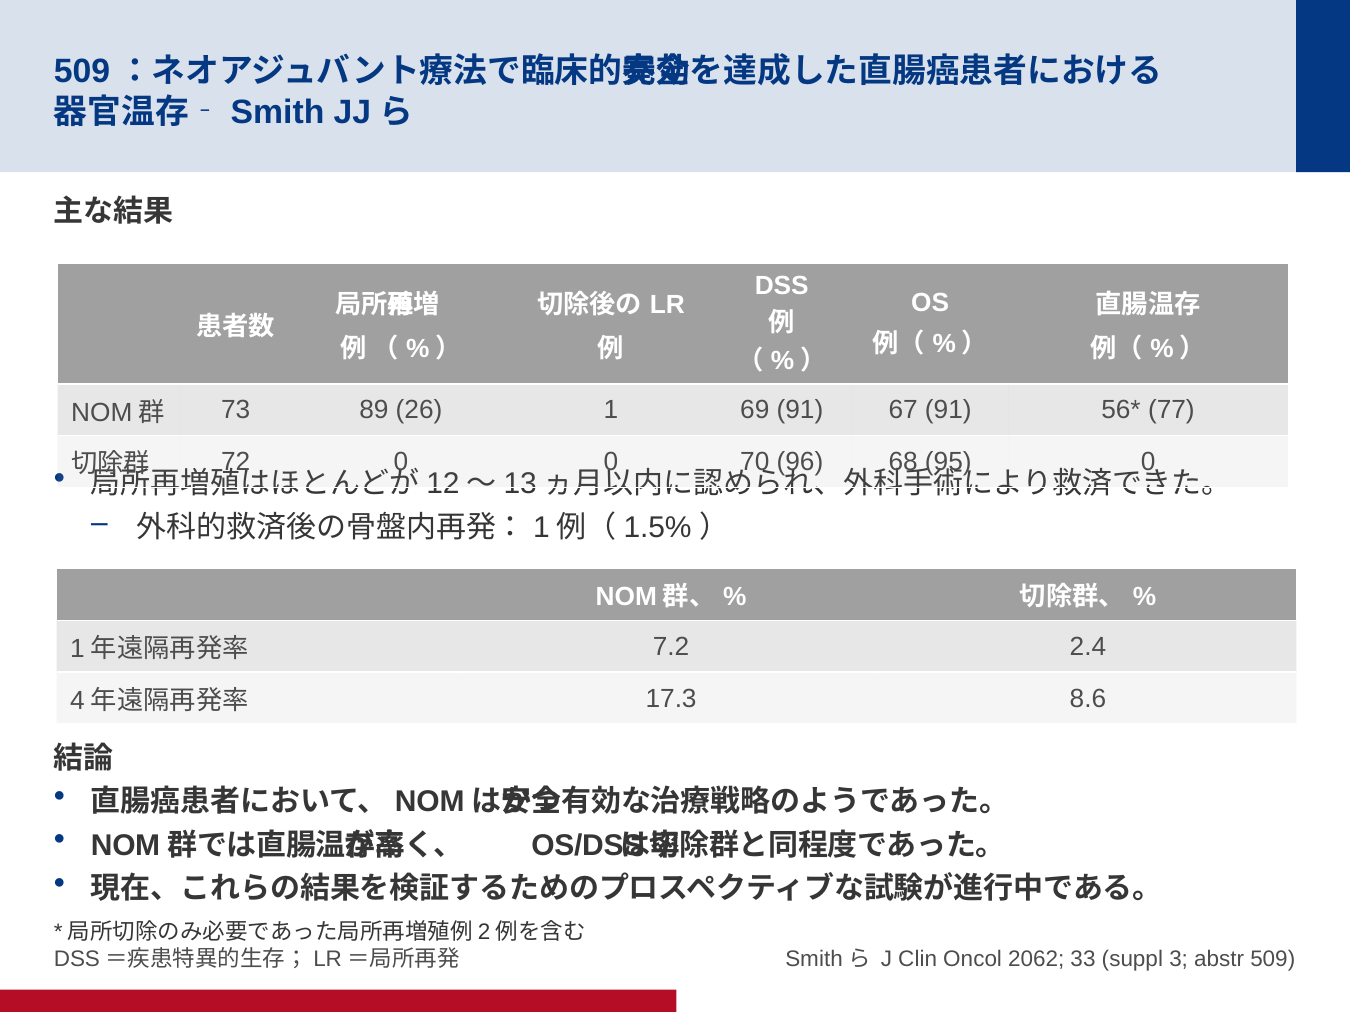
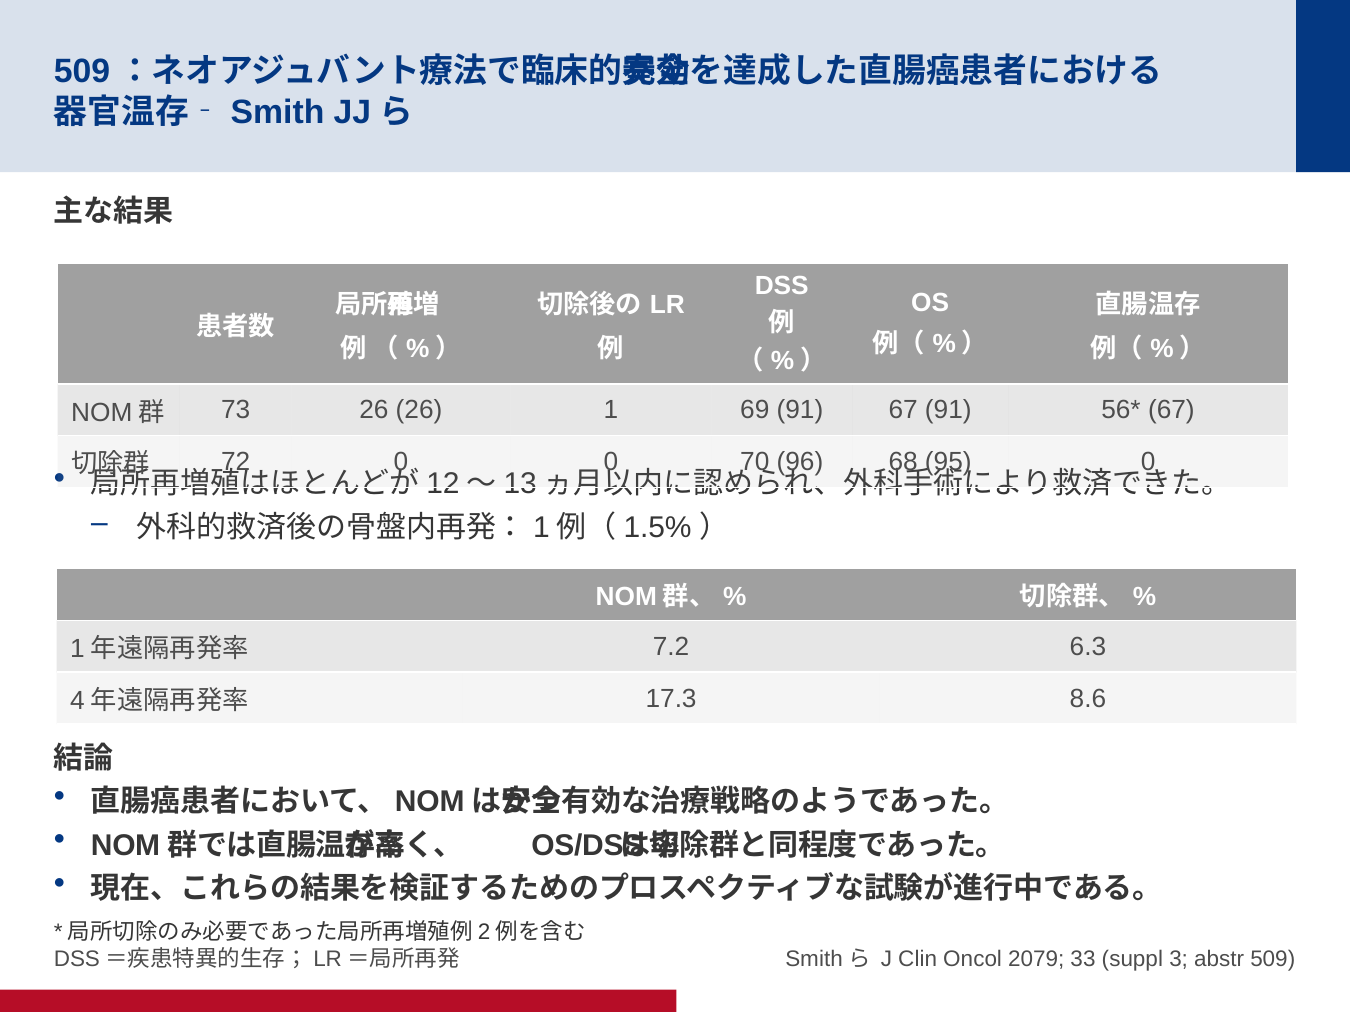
73 89: 89 -> 26
77 at (1171, 410): 77 -> 67
2.4: 2.4 -> 6.3
2062: 2062 -> 2079
